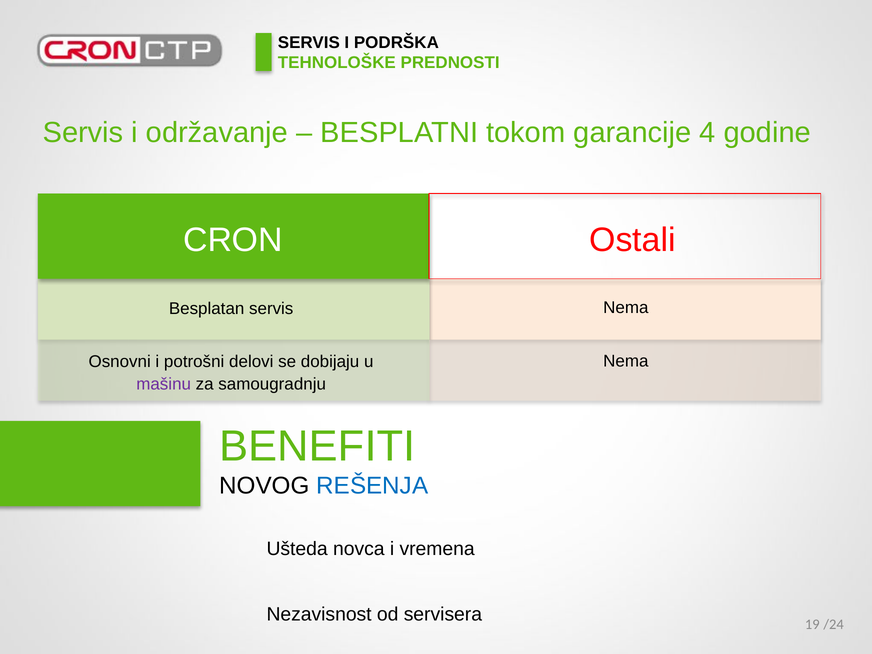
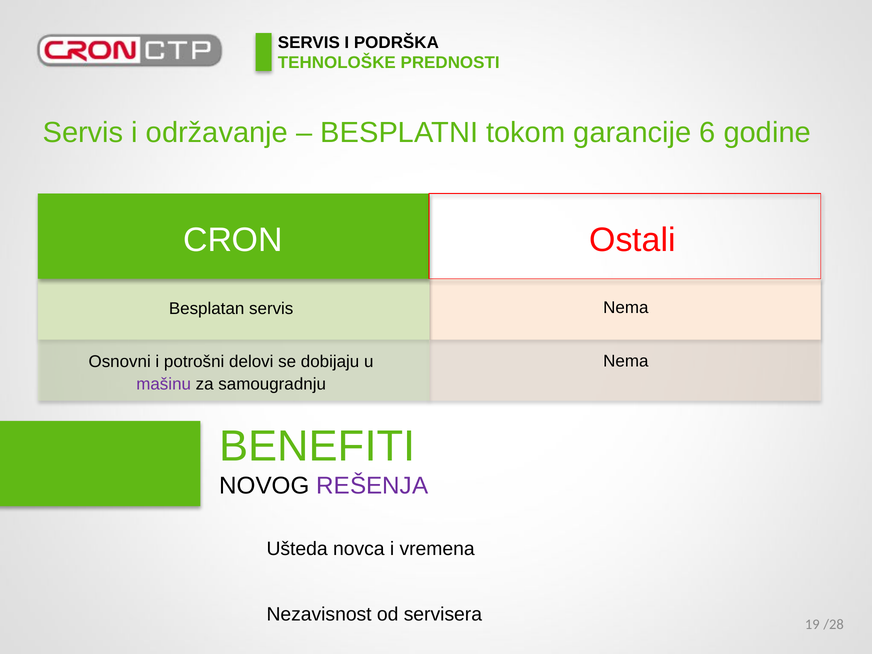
4: 4 -> 6
REŠENJA colour: blue -> purple
/24: /24 -> /28
